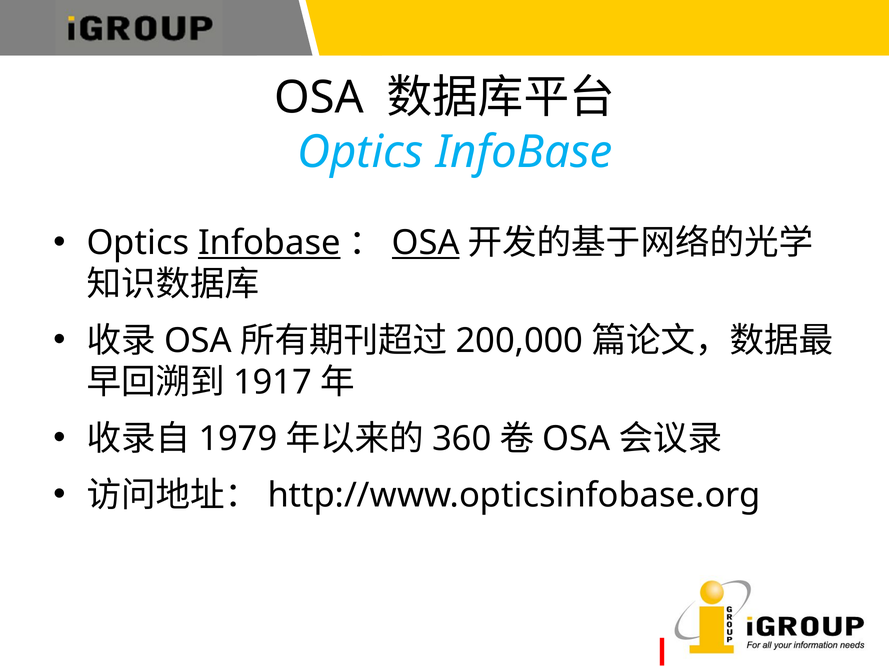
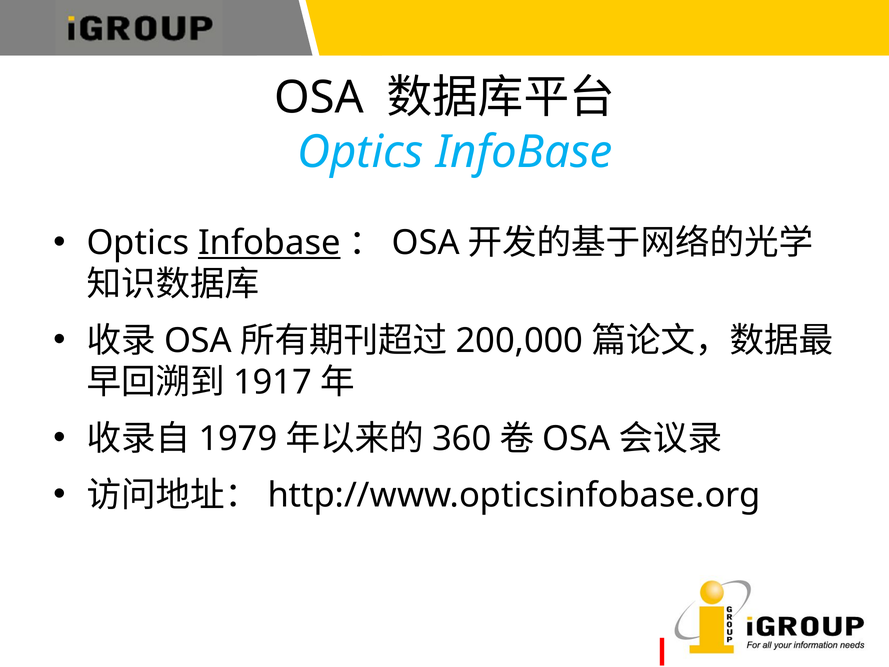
OSA at (426, 243) underline: present -> none
